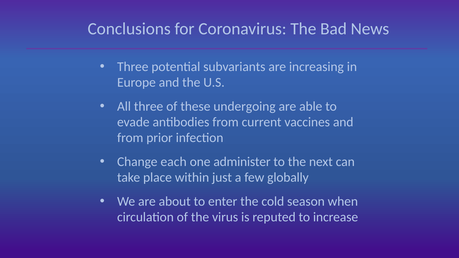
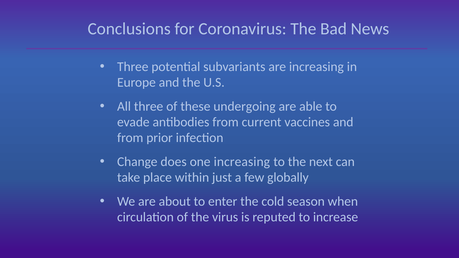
each: each -> does
one administer: administer -> increasing
